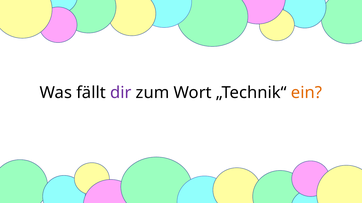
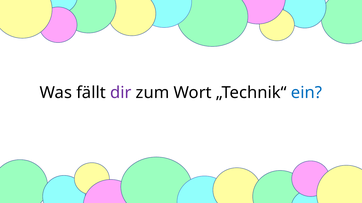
ein colour: orange -> blue
